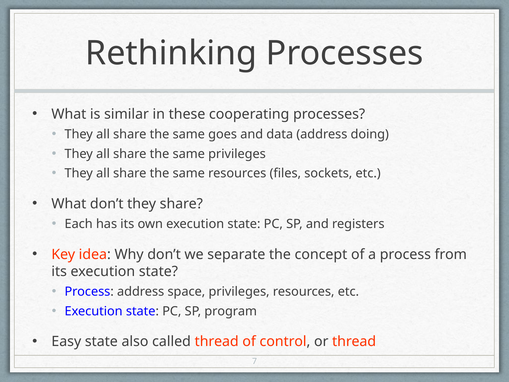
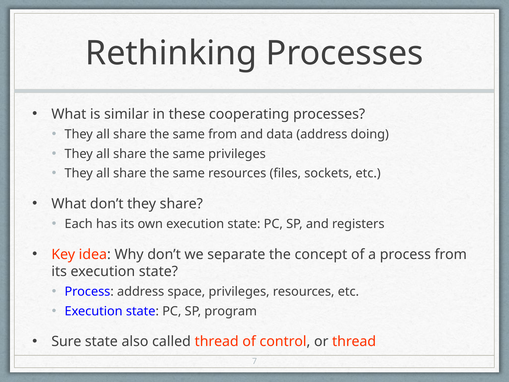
same goes: goes -> from
Easy: Easy -> Sure
